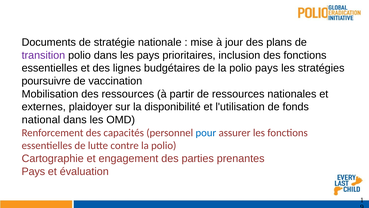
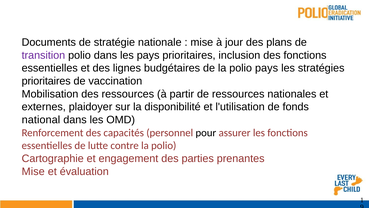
poursuivre at (46, 81): poursuivre -> prioritaires
pour colour: blue -> black
Pays at (33, 171): Pays -> Mise
